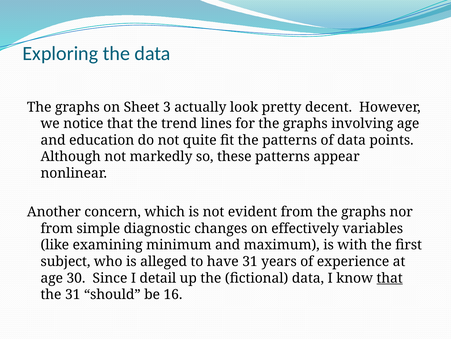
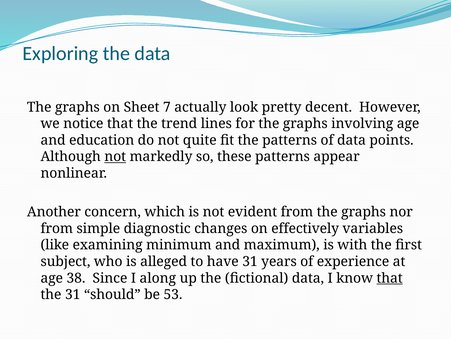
3: 3 -> 7
not at (115, 156) underline: none -> present
30: 30 -> 38
detail: detail -> along
16: 16 -> 53
